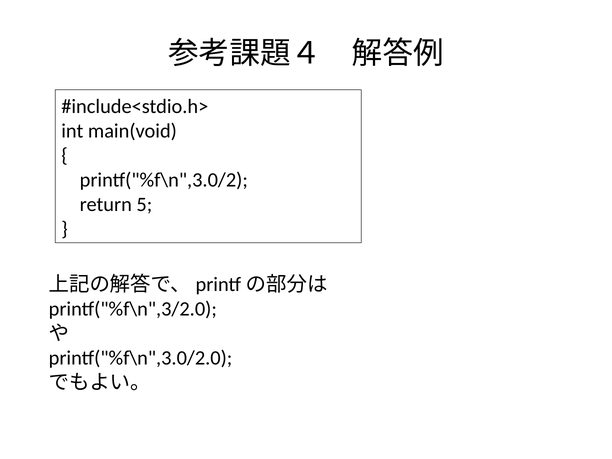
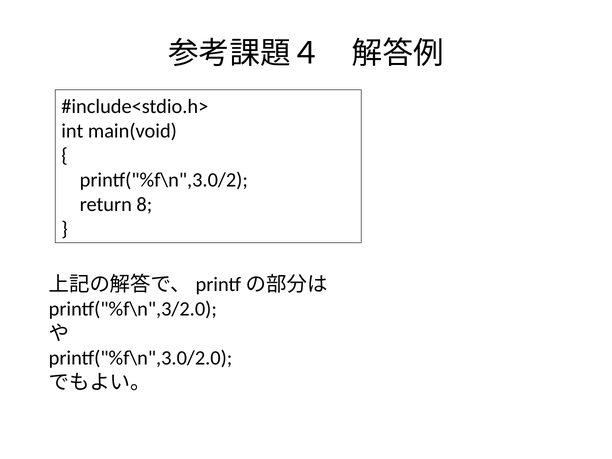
5: 5 -> 8
